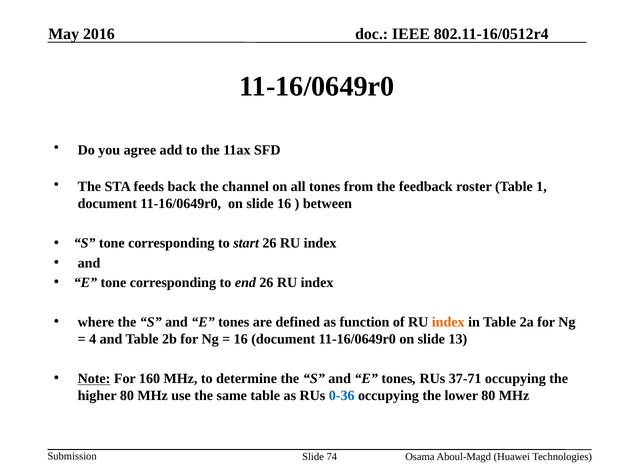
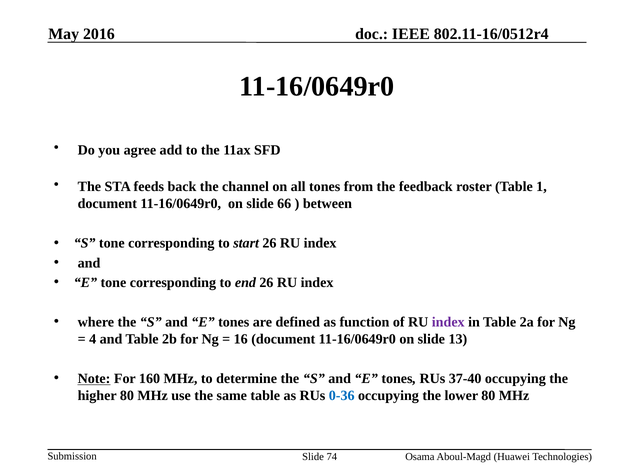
slide 16: 16 -> 66
index at (448, 322) colour: orange -> purple
37-71: 37-71 -> 37-40
